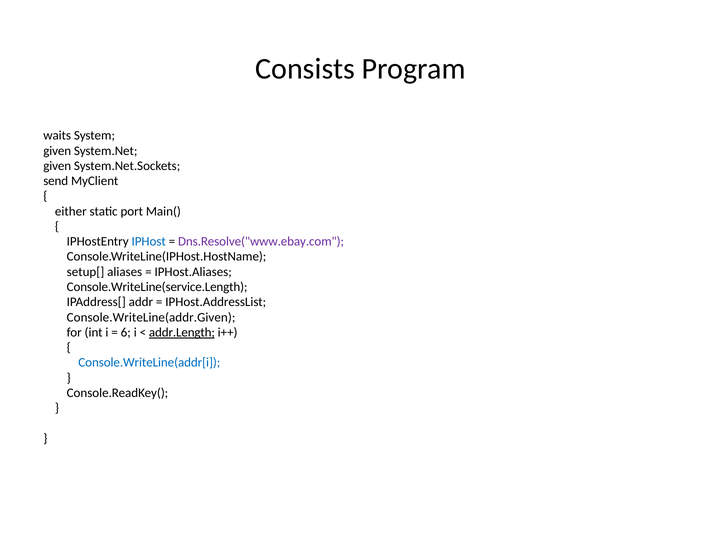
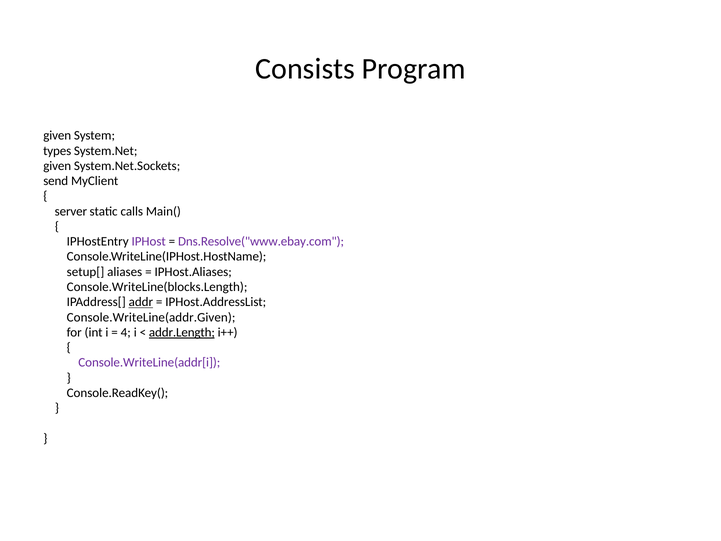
waits at (57, 136): waits -> given
given at (57, 151): given -> types
either: either -> server
port: port -> calls
IPHost colour: blue -> purple
Console.WriteLine(service.Length: Console.WriteLine(service.Length -> Console.WriteLine(blocks.Length
addr underline: none -> present
6: 6 -> 4
Console.WriteLine(addr[i colour: blue -> purple
